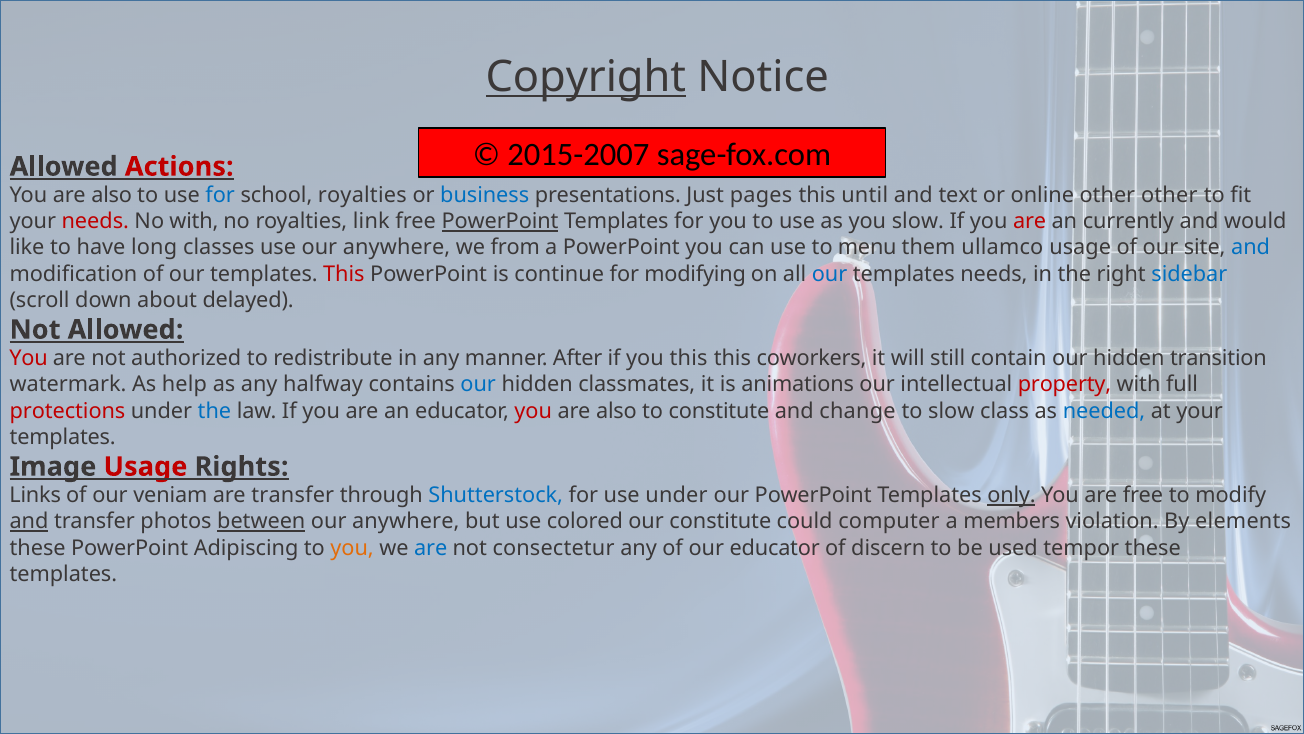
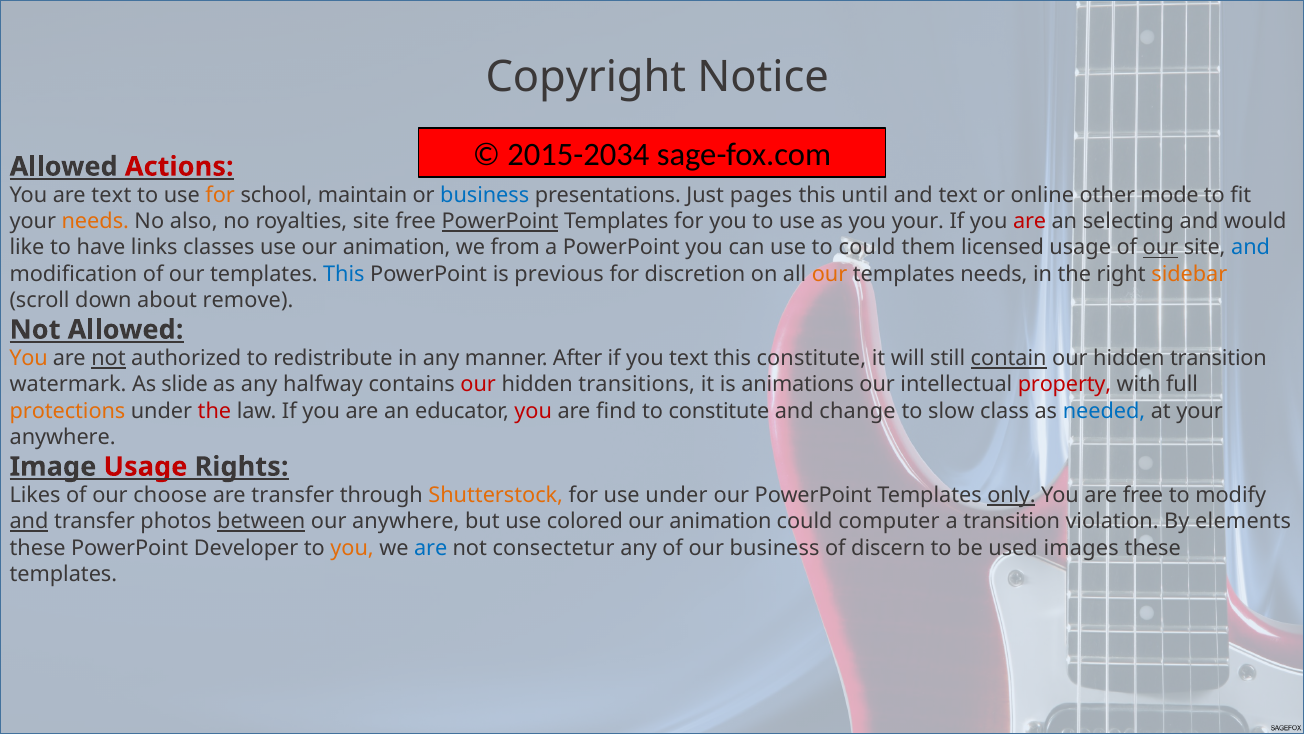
Copyright underline: present -> none
2015-2007: 2015-2007 -> 2015-2034
also at (112, 196): also -> text
for at (220, 196) colour: blue -> orange
school royalties: royalties -> maintain
other other: other -> mode
needs at (95, 222) colour: red -> orange
No with: with -> also
royalties link: link -> site
you slow: slow -> your
currently: currently -> selecting
long: long -> links
use our anywhere: anywhere -> animation
to menu: menu -> could
ullamco: ullamco -> licensed
our at (1160, 248) underline: none -> present
This at (344, 274) colour: red -> blue
continue: continue -> previous
modifying: modifying -> discretion
our at (830, 274) colour: blue -> orange
sidebar colour: blue -> orange
delayed: delayed -> remove
You at (29, 358) colour: red -> orange
not at (109, 358) underline: none -> present
you this: this -> text
this coworkers: coworkers -> constitute
contain underline: none -> present
help: help -> slide
our at (478, 385) colour: blue -> red
classmates: classmates -> transitions
protections colour: red -> orange
the at (214, 411) colour: blue -> red
also at (616, 411): also -> find
templates at (63, 437): templates -> anywhere
Links: Links -> Likes
veniam: veniam -> choose
Shutterstock colour: blue -> orange
constitute at (720, 521): constitute -> animation
a members: members -> transition
Adipiscing: Adipiscing -> Developer
our educator: educator -> business
tempor: tempor -> images
